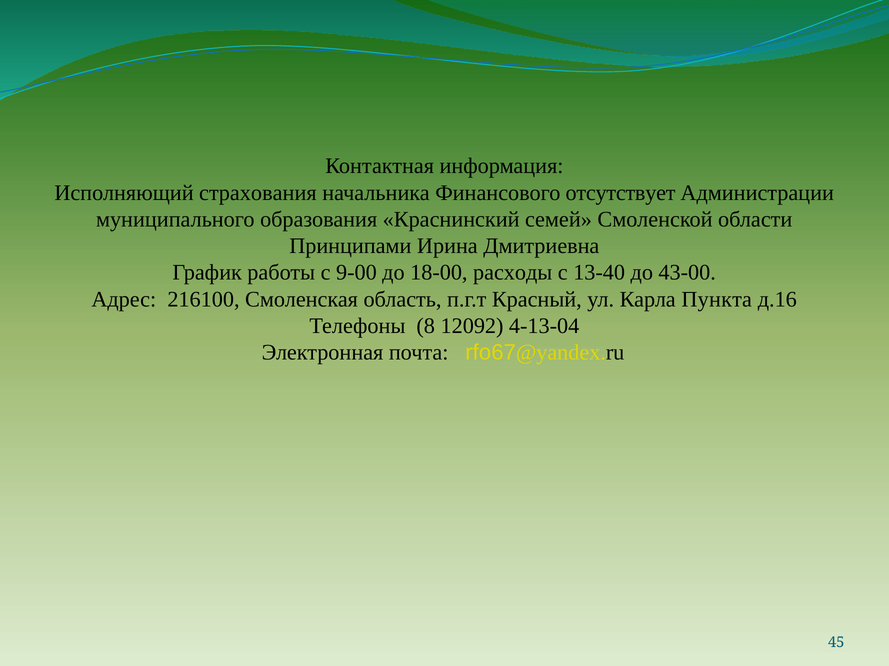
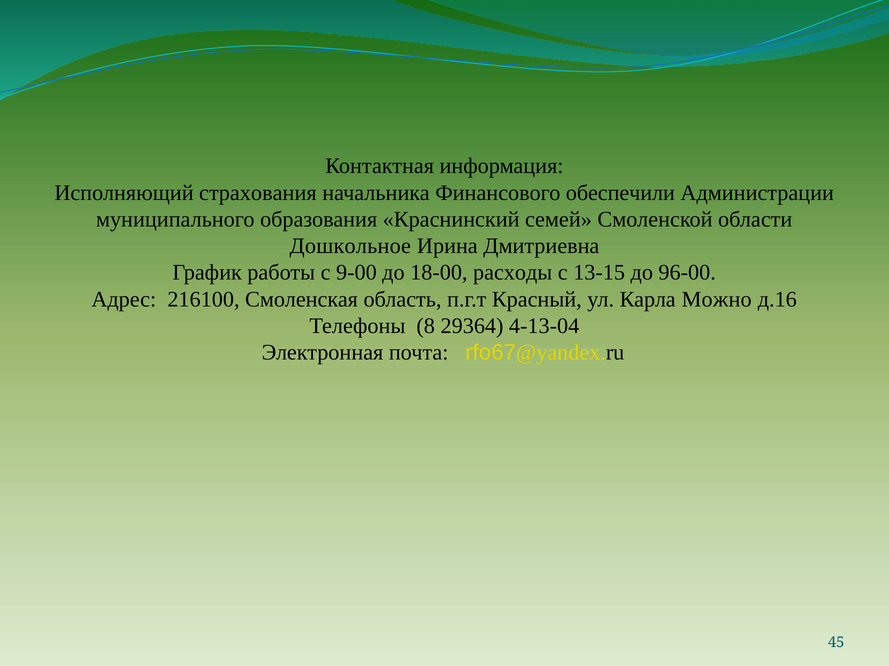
отсутствует: отсутствует -> обеспечили
Принципами: Принципами -> Дошкольное
13-40: 13-40 -> 13-15
43-00: 43-00 -> 96-00
Пункта: Пункта -> Можно
12092: 12092 -> 29364
